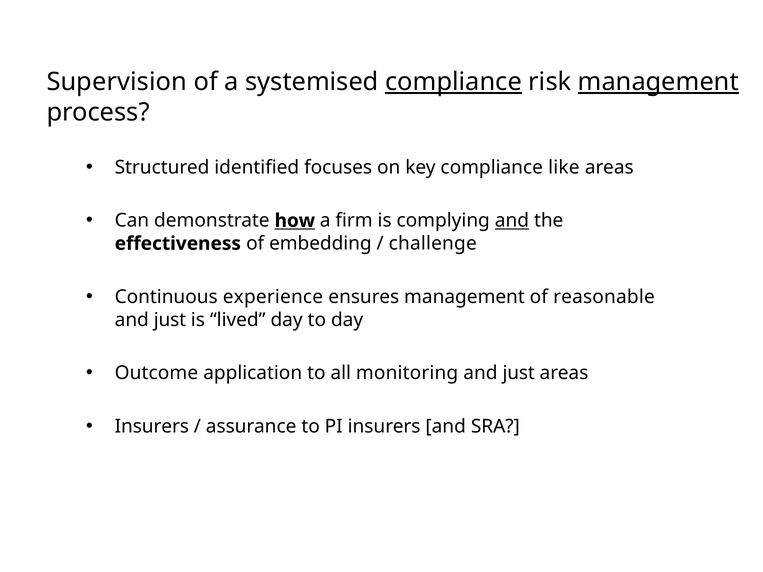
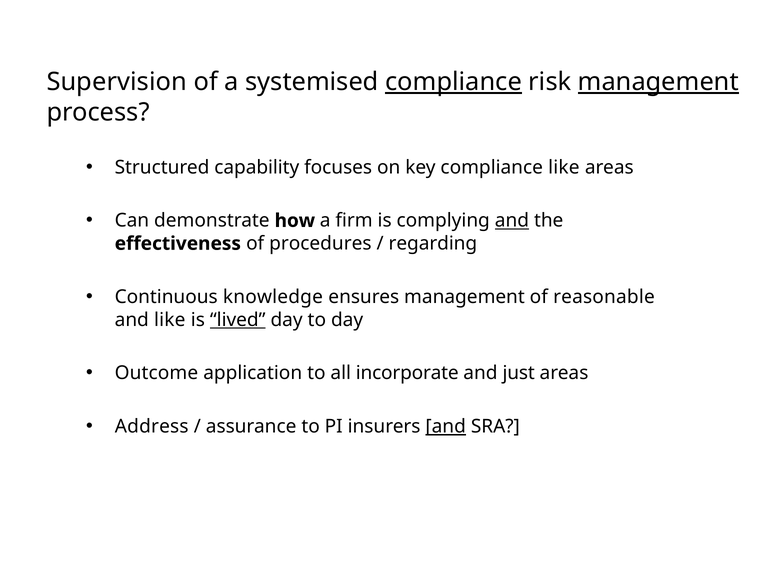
identified: identified -> capability
how underline: present -> none
embedding: embedding -> procedures
challenge: challenge -> regarding
experience: experience -> knowledge
just at (170, 320): just -> like
lived underline: none -> present
monitoring: monitoring -> incorporate
Insurers at (152, 427): Insurers -> Address
and at (446, 427) underline: none -> present
